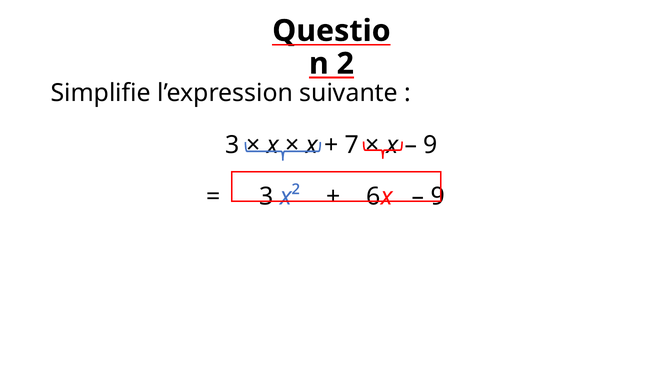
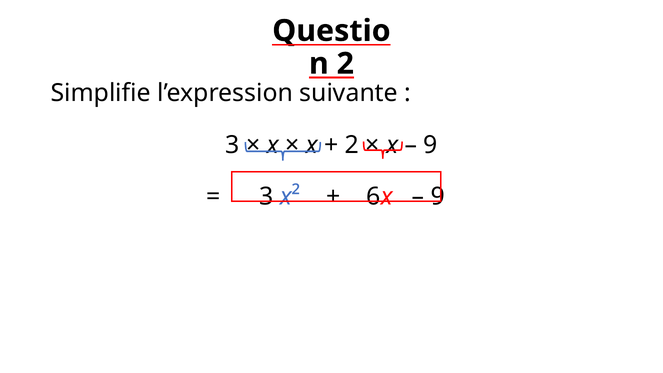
7 at (352, 145): 7 -> 2
